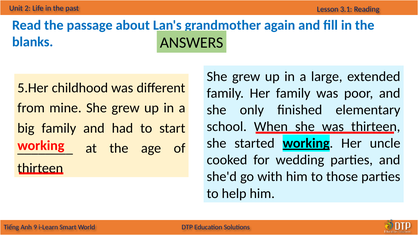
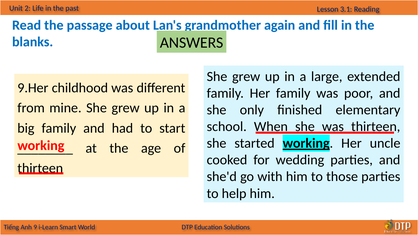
5.Her: 5.Her -> 9.Her
